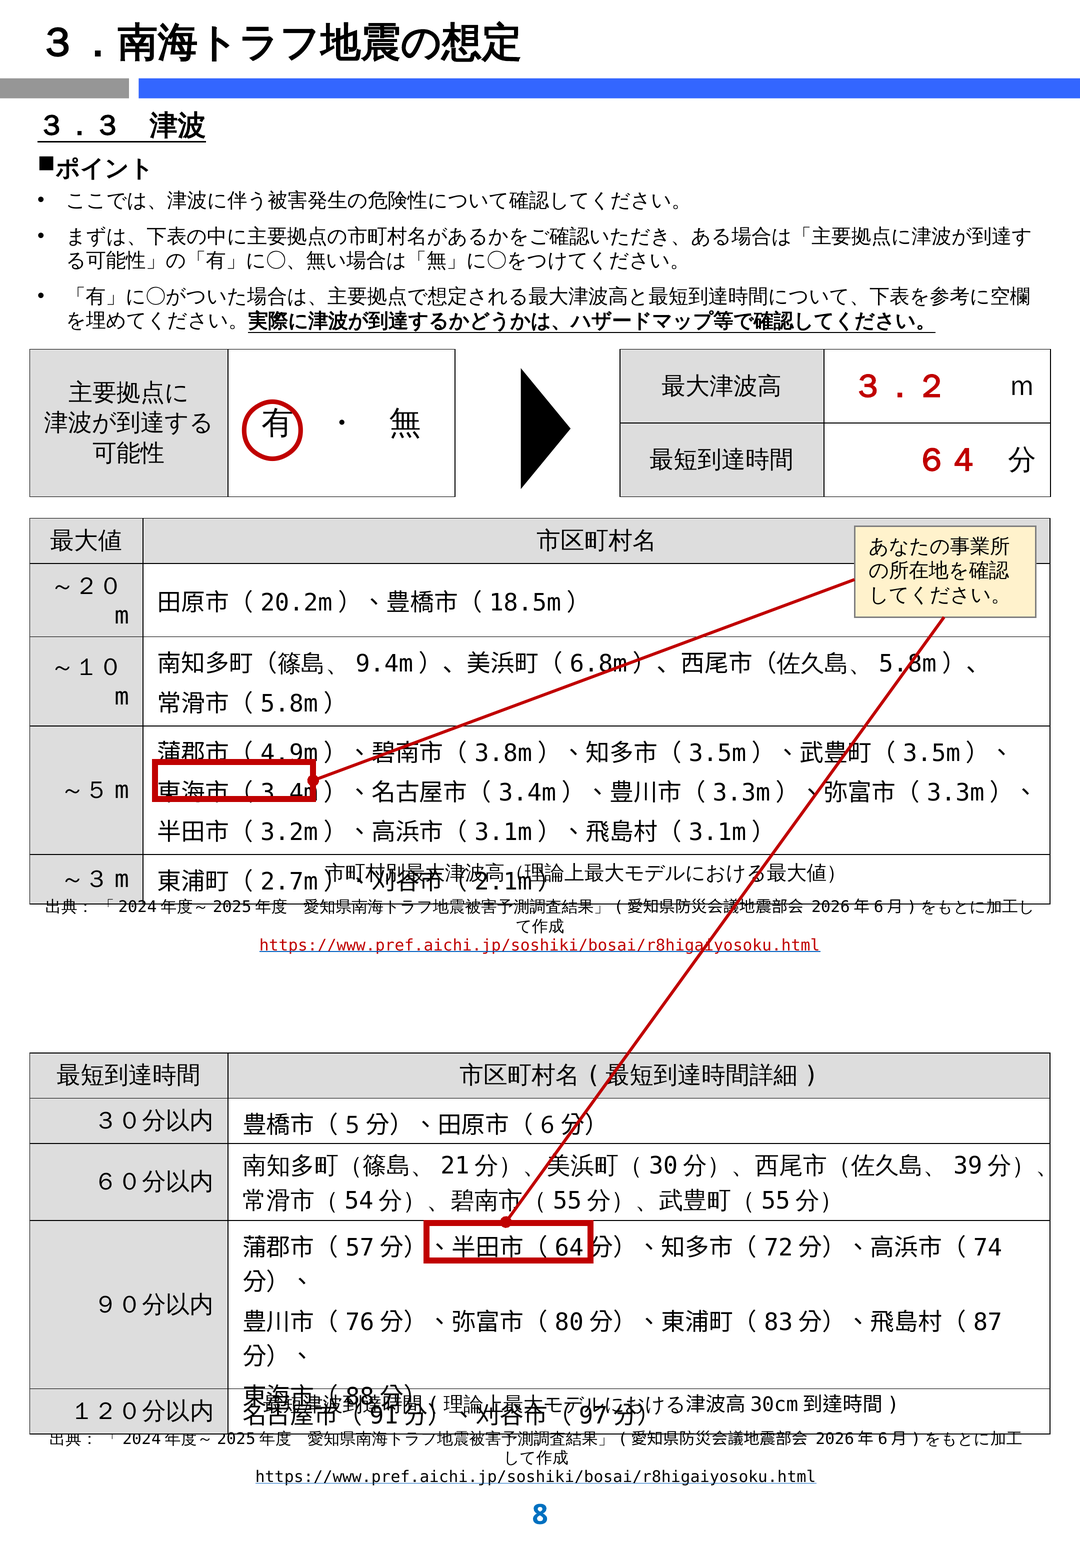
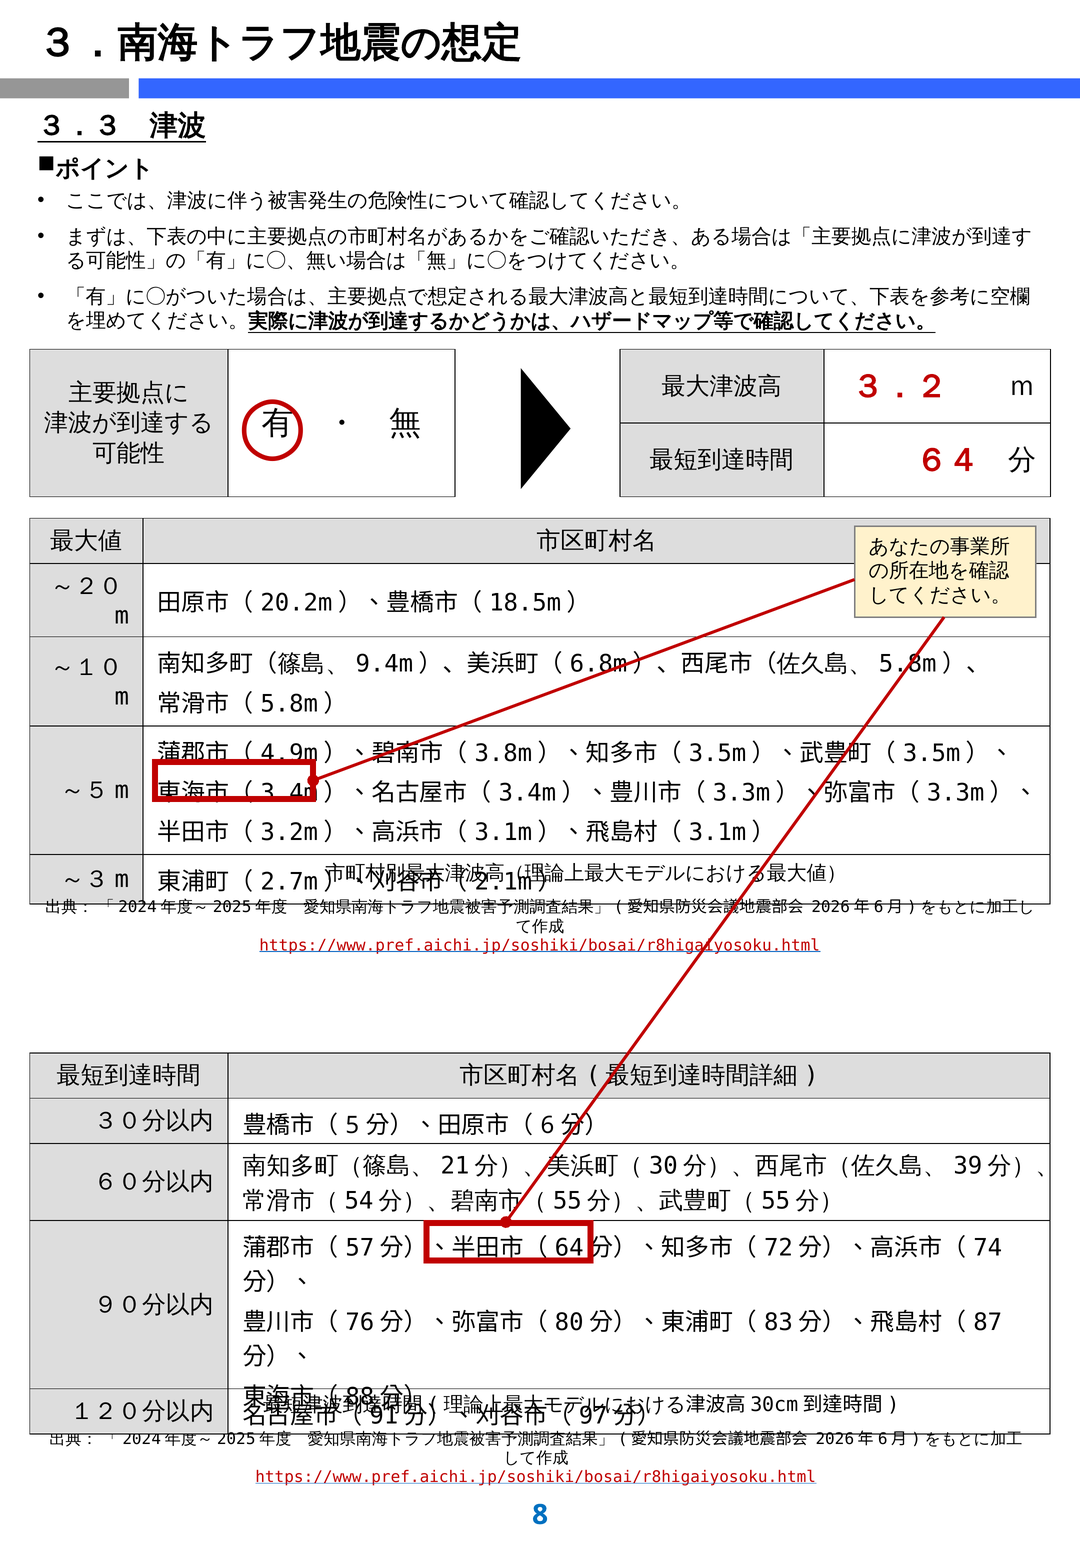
https://www.pref.aichi.jp/soshiki/bosai/r8higaiyosoku.html at (536, 1476) colour: black -> red
